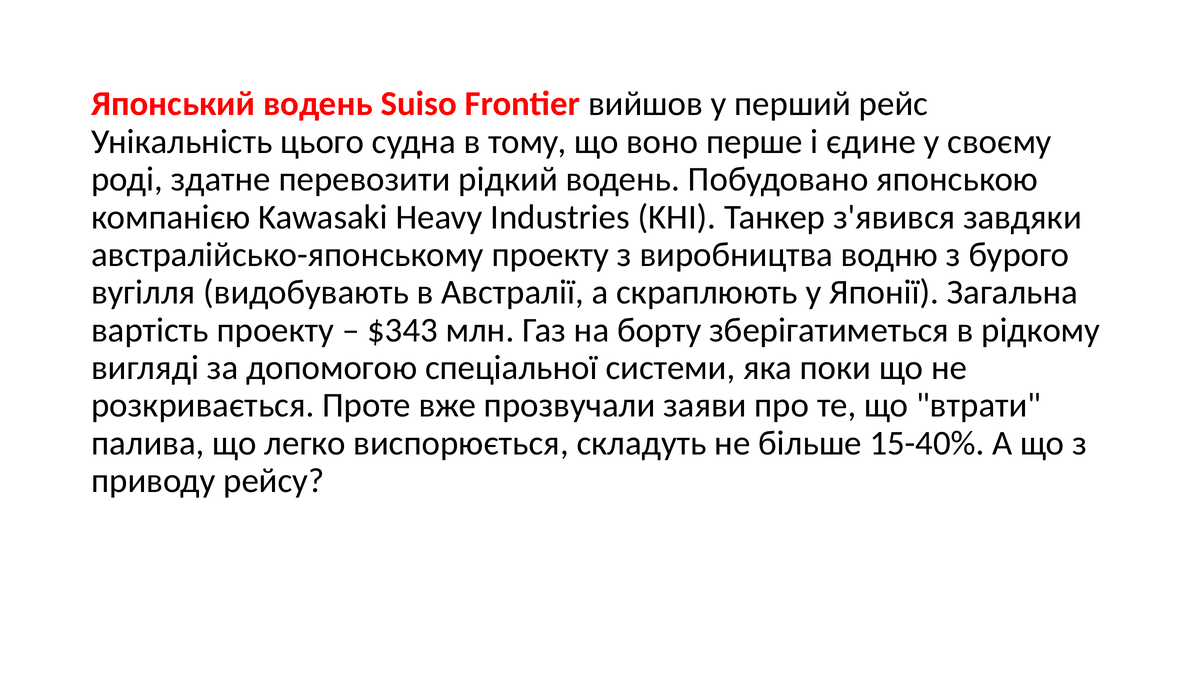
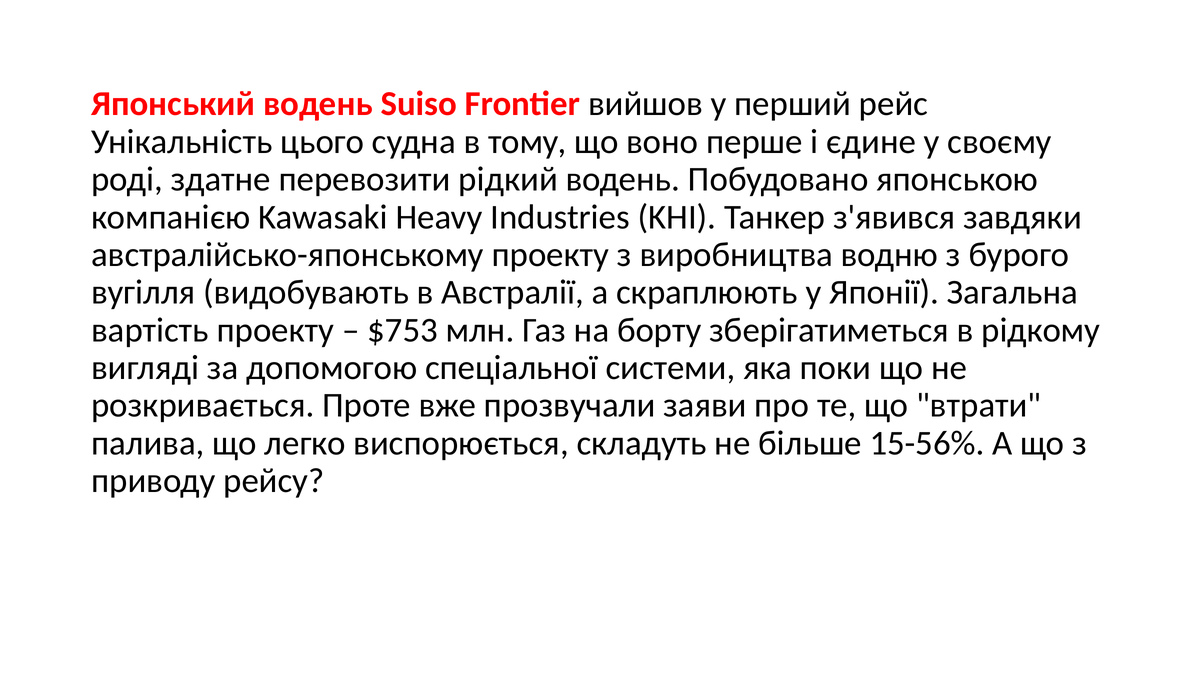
$343: $343 -> $753
15-40%: 15-40% -> 15-56%
